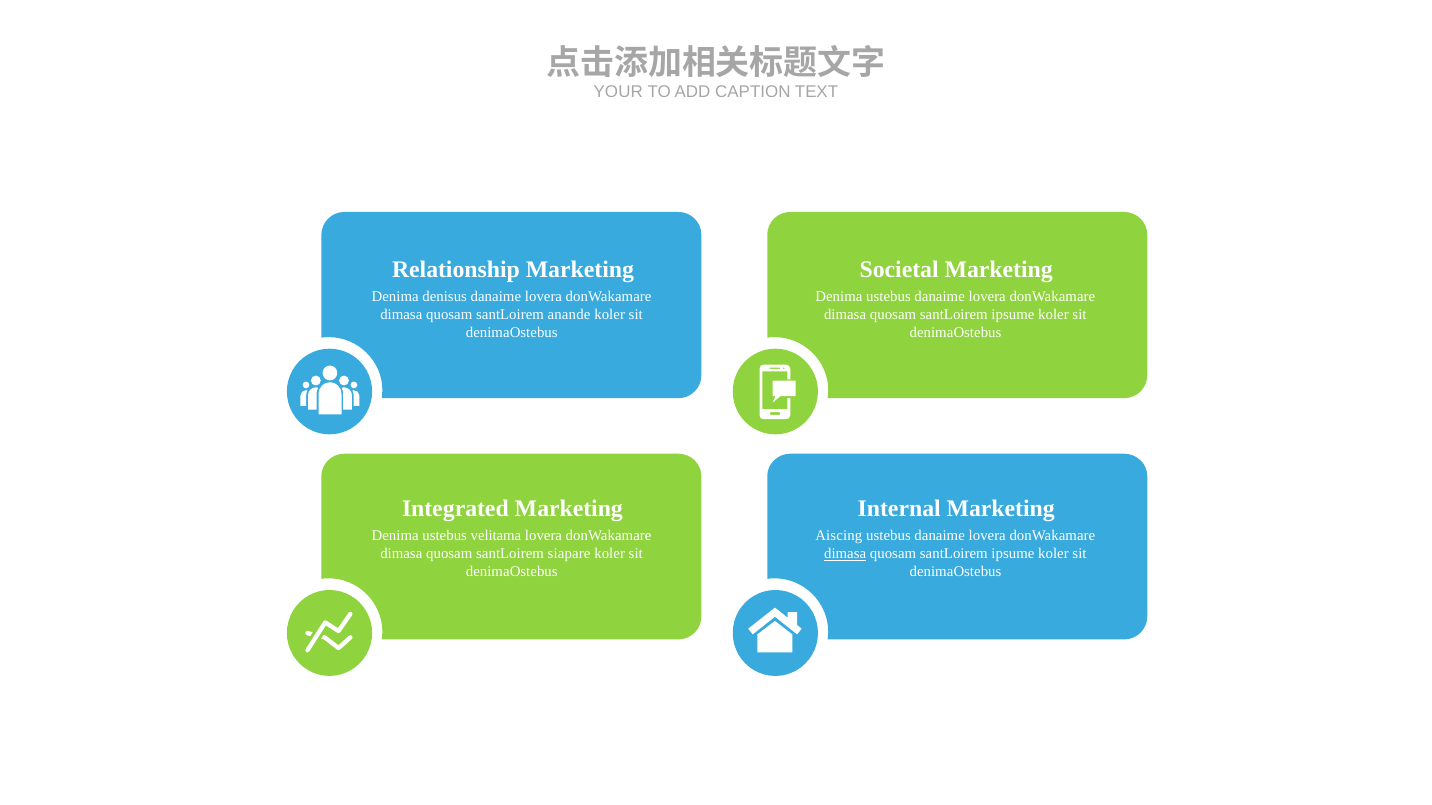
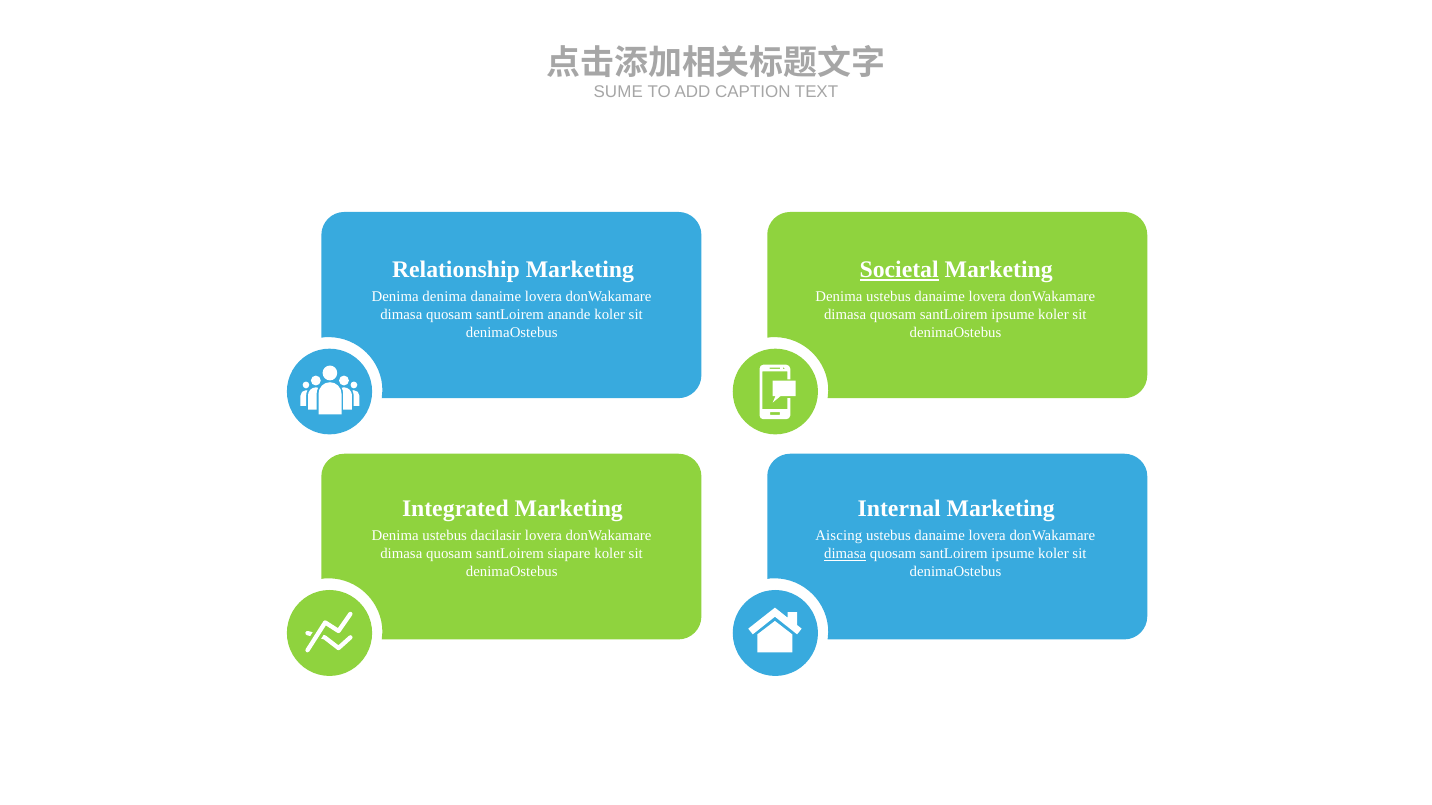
YOUR: YOUR -> SUME
Societal underline: none -> present
Denima denisus: denisus -> denima
velitama: velitama -> dacilasir
